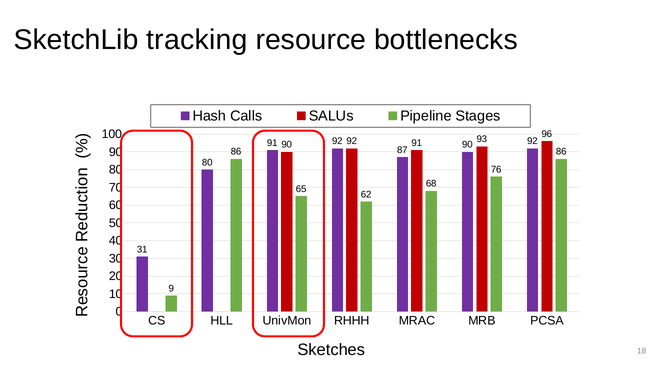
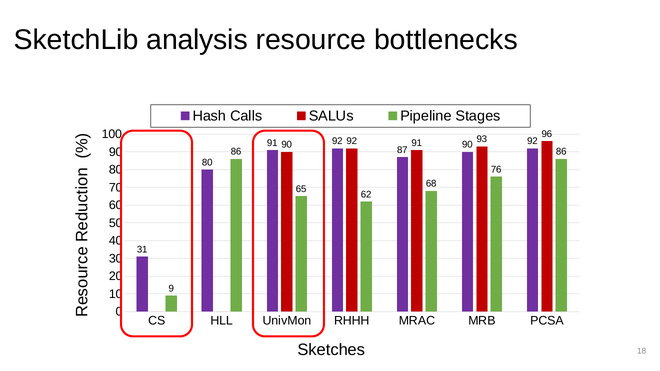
tracking: tracking -> analysis
